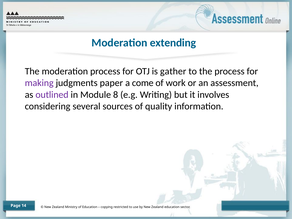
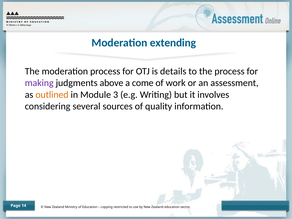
gather: gather -> details
paper: paper -> above
outlined colour: purple -> orange
8: 8 -> 3
